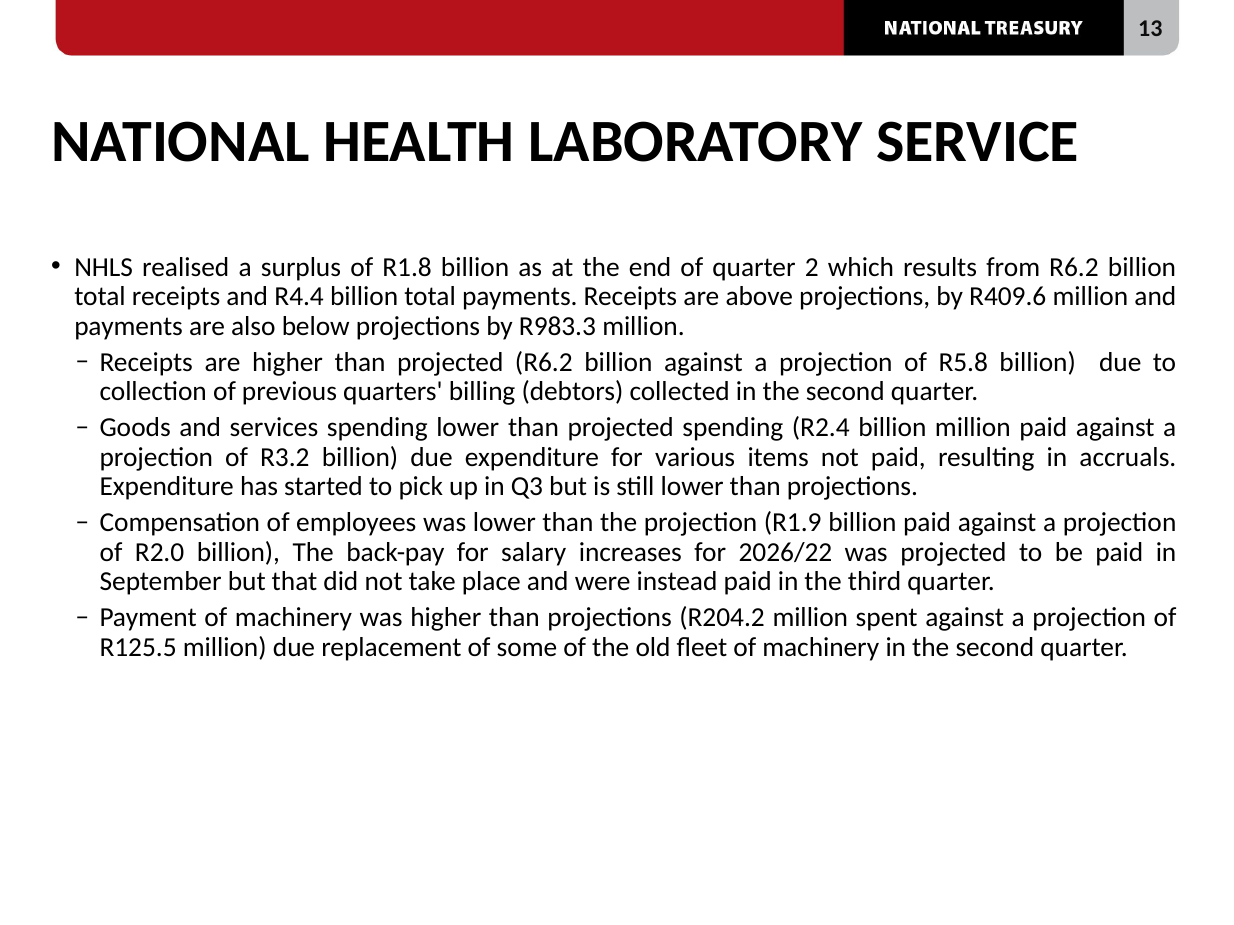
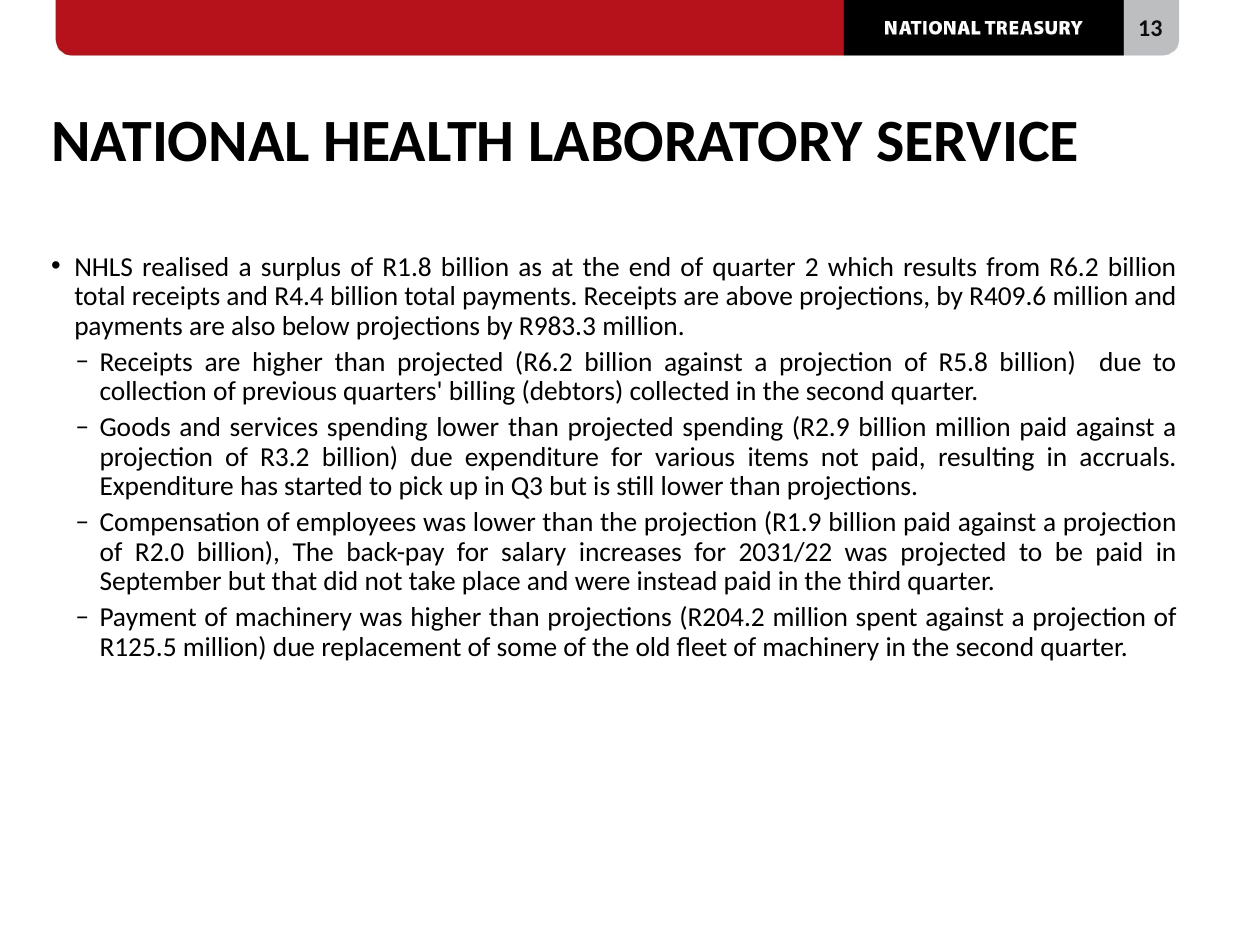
R2.4: R2.4 -> R2.9
2026/22: 2026/22 -> 2031/22
